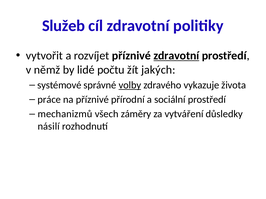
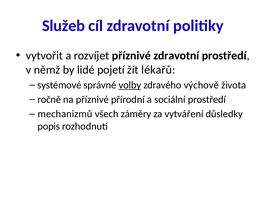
zdravotní at (176, 56) underline: present -> none
počtu: počtu -> pojetí
jakých: jakých -> lékařů
vykazuje: vykazuje -> výchově
práce: práce -> ročně
násilí: násilí -> popis
